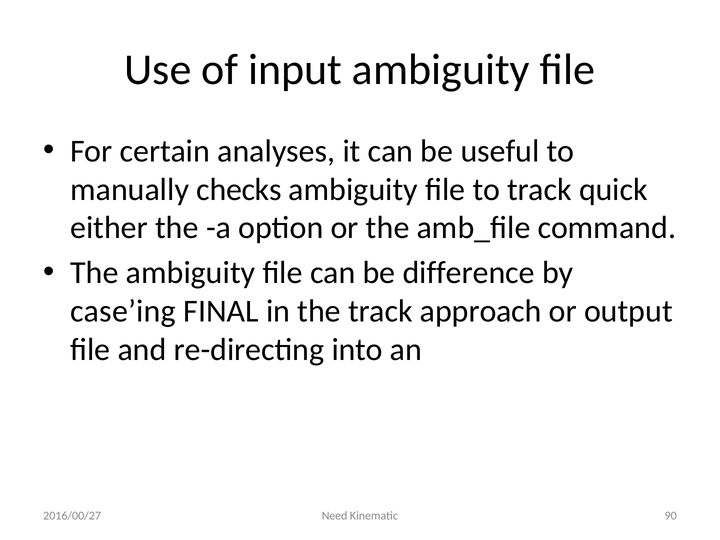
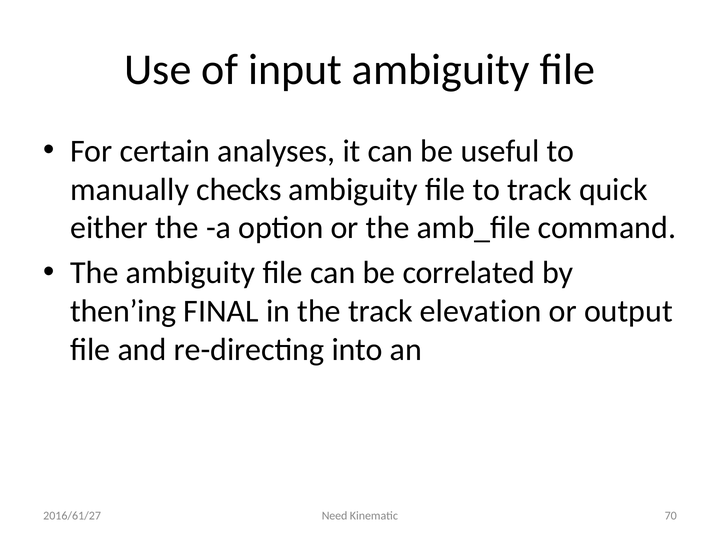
difference: difference -> correlated
case’ing: case’ing -> then’ing
approach: approach -> elevation
90: 90 -> 70
2016/00/27: 2016/00/27 -> 2016/61/27
